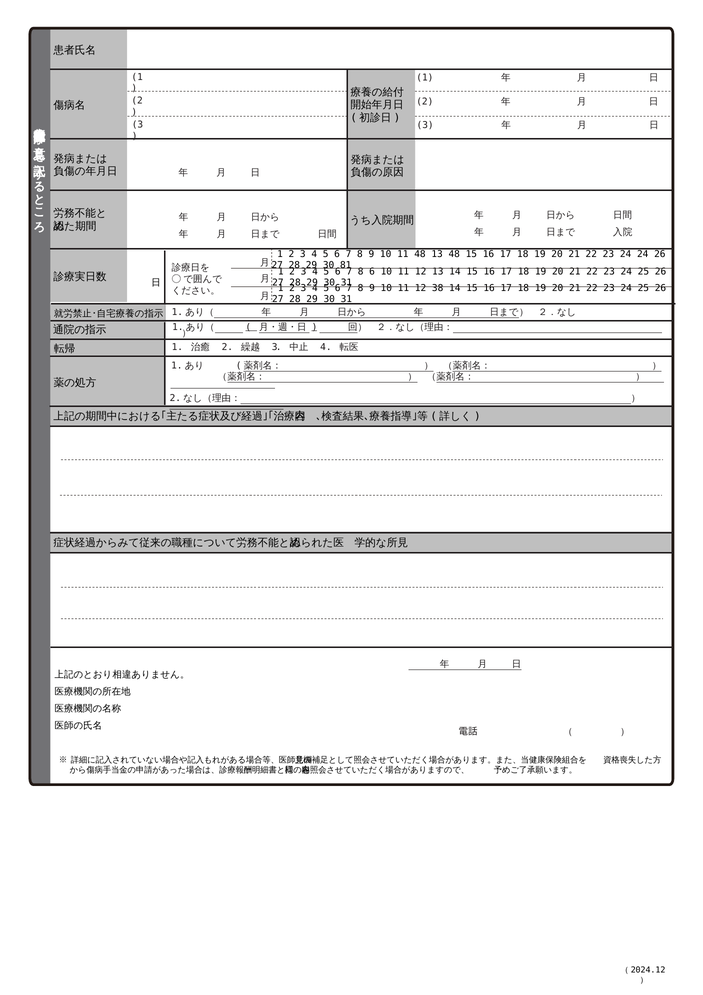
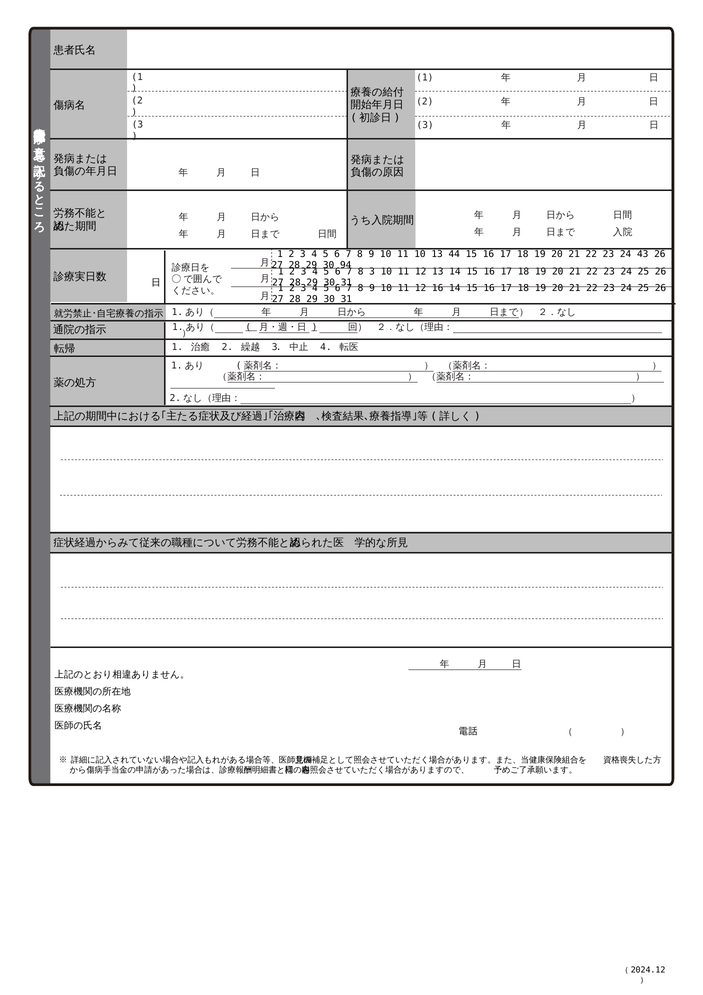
11 48: 48 -> 10
13 48: 48 -> 44
24 24: 24 -> 43
81: 81 -> 94
8 6: 6 -> 3
12 38: 38 -> 16
